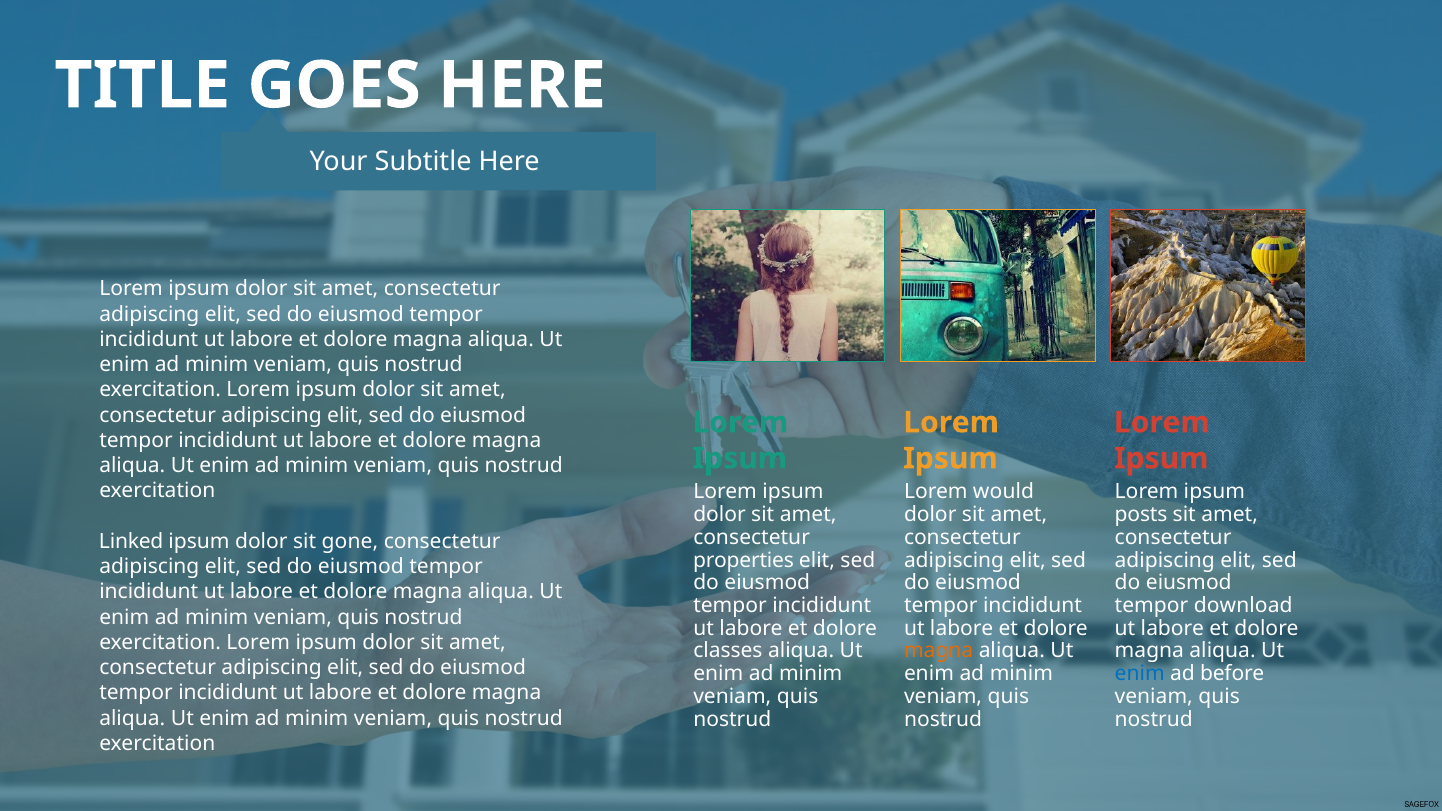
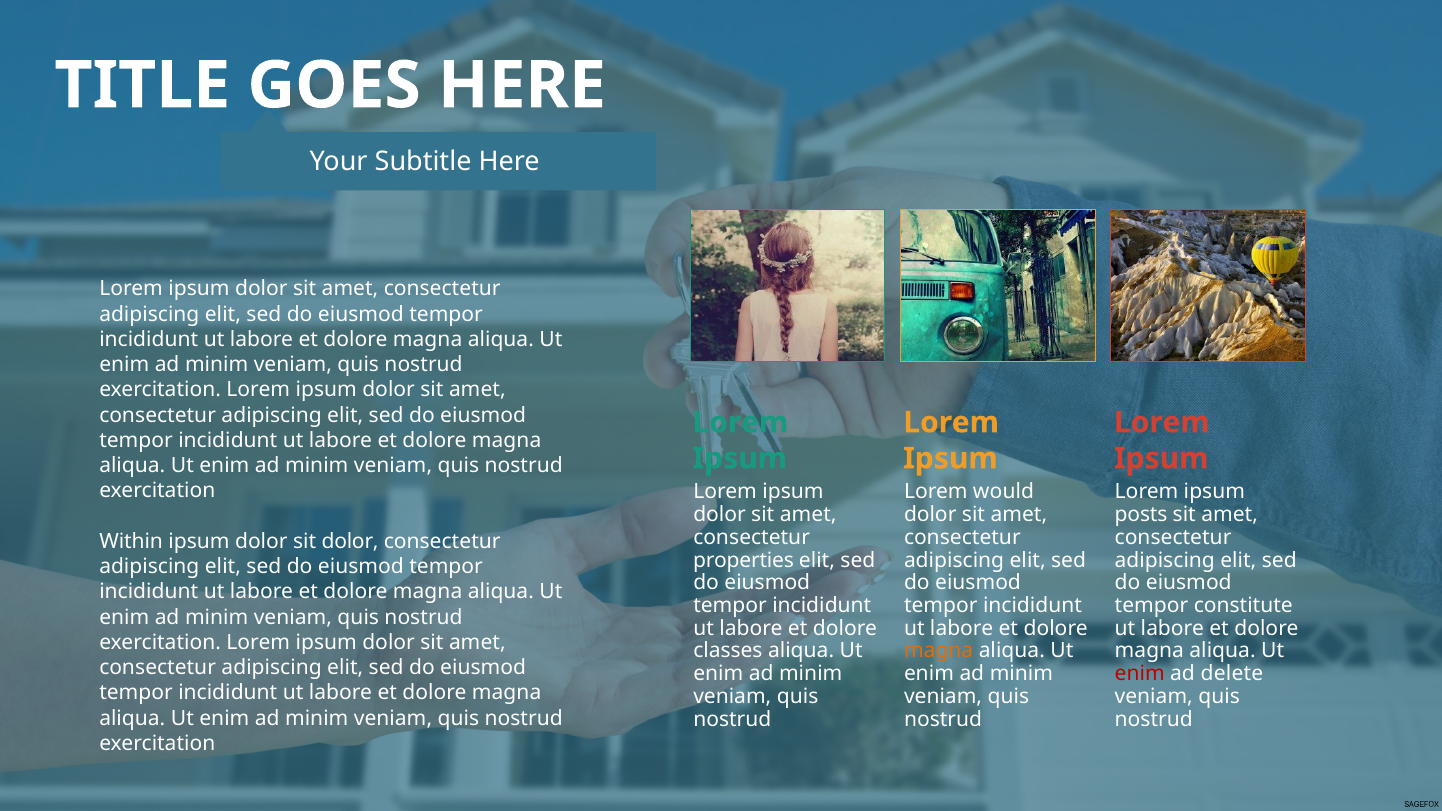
Linked: Linked -> Within
sit gone: gone -> dolor
download: download -> constitute
enim at (1140, 674) colour: blue -> red
before: before -> delete
